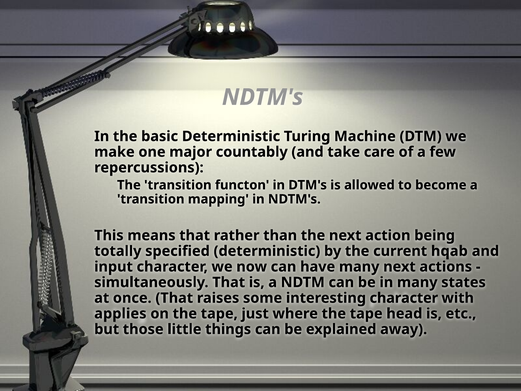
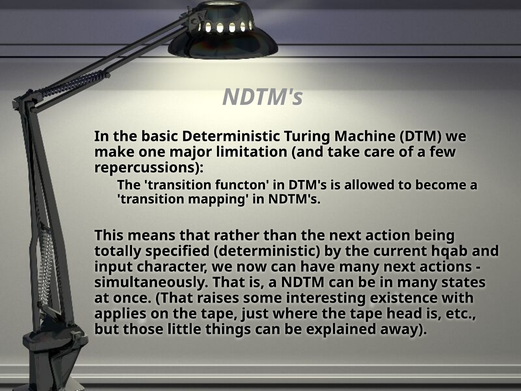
countably: countably -> limitation
interesting character: character -> existence
